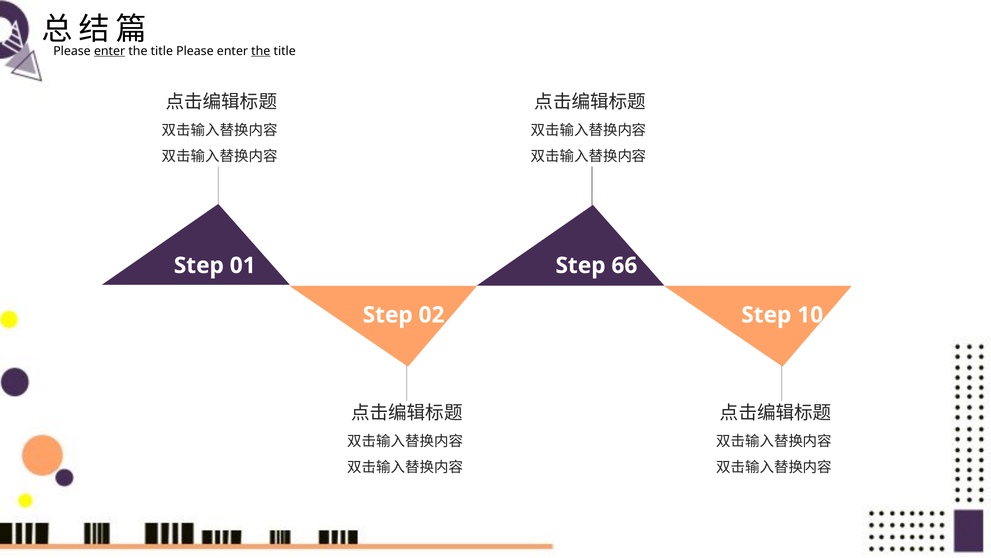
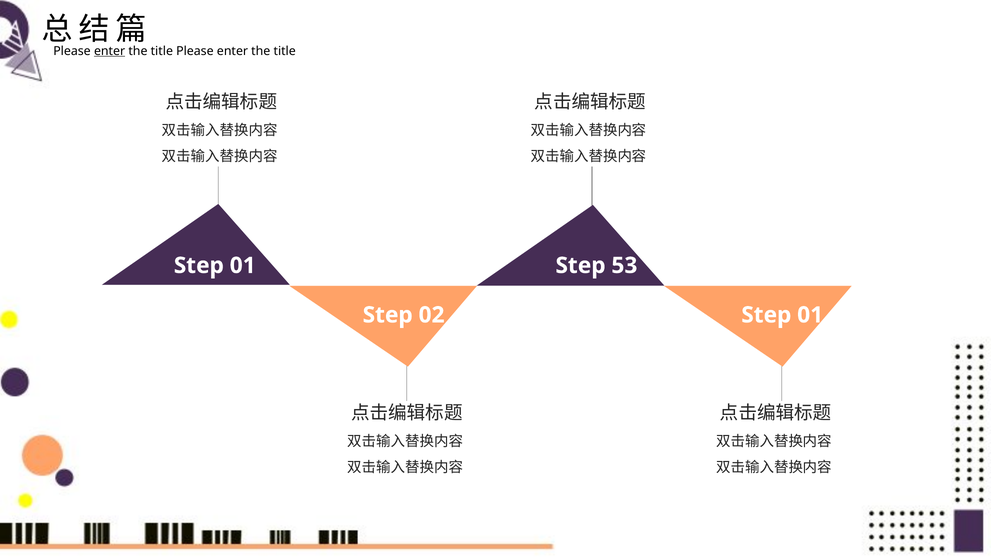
the at (261, 51) underline: present -> none
66: 66 -> 53
02 Step 10: 10 -> 01
